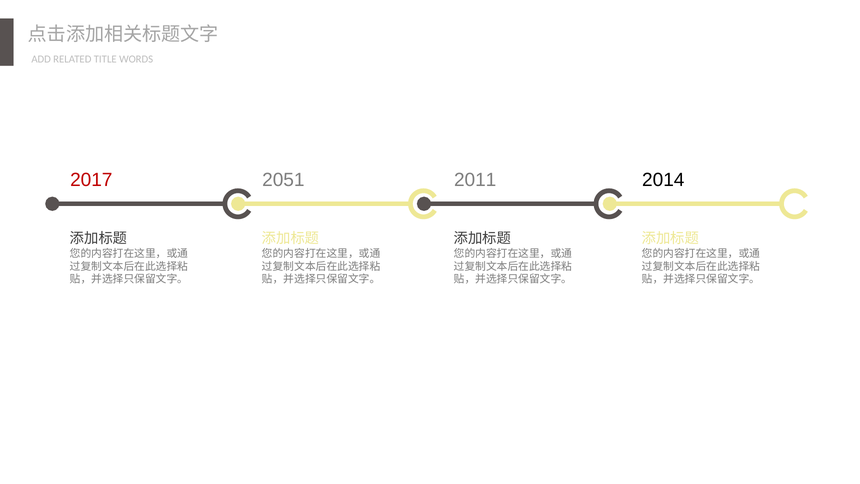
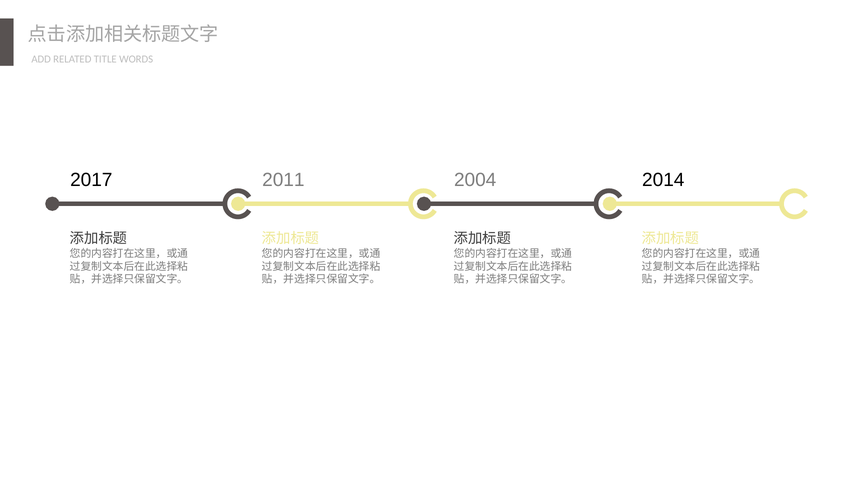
2017 colour: red -> black
2011: 2011 -> 2004
2051: 2051 -> 2011
